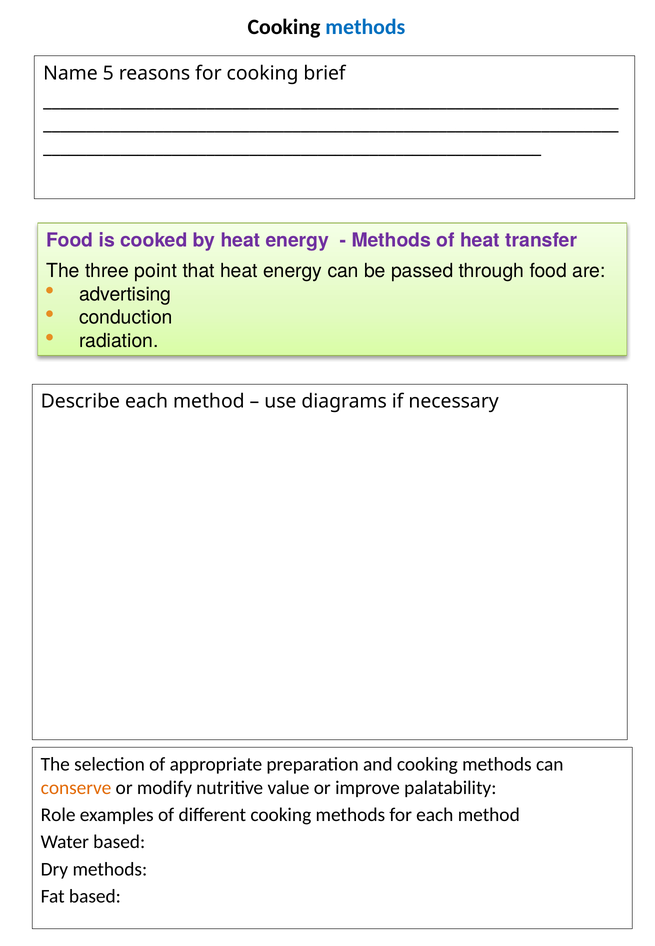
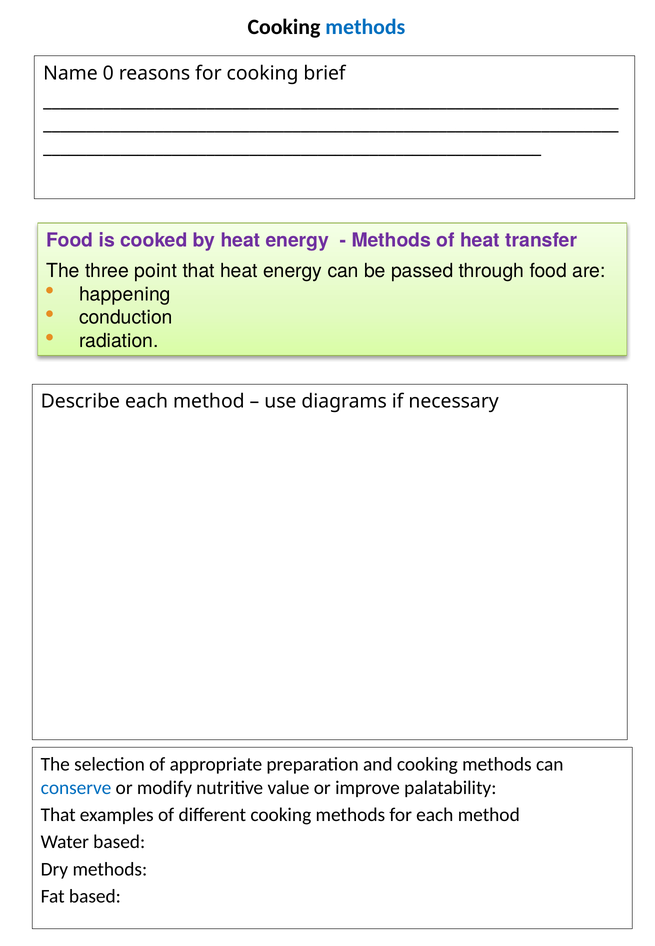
5: 5 -> 0
advertising: advertising -> happening
conserve colour: orange -> blue
Role at (58, 815): Role -> That
